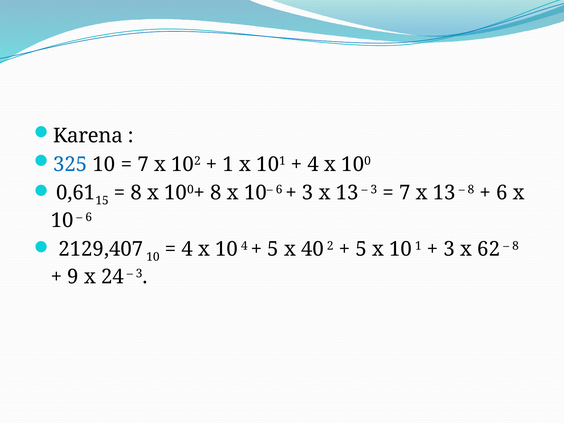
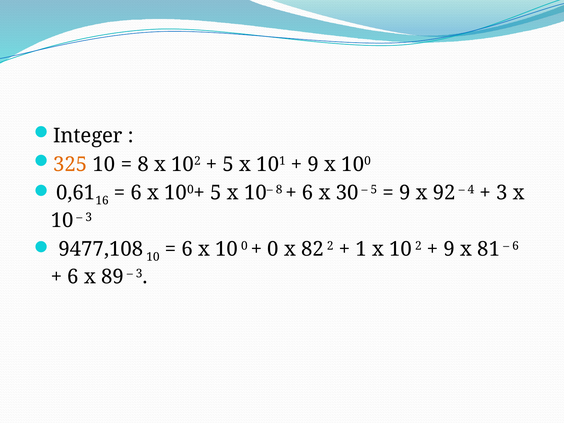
Karena: Karena -> Integer
325 colour: blue -> orange
7 at (143, 164): 7 -> 8
1 at (228, 164): 1 -> 5
4 at (313, 164): 4 -> 9
15: 15 -> 16
8 at (136, 193): 8 -> 6
100+ 8: 8 -> 5
10– 6: 6 -> 8
3 at (308, 193): 3 -> 6
13 at (347, 193): 13 -> 30
3 at (374, 189): 3 -> 5
7 at (405, 193): 7 -> 9
13 at (444, 193): 13 -> 92
8 at (471, 189): 8 -> 4
6 at (502, 193): 6 -> 3
6 at (89, 217): 6 -> 3
2129,407: 2129,407 -> 9477,108
4 at (187, 249): 4 -> 6
10 4: 4 -> 0
5 at (273, 249): 5 -> 0
40: 40 -> 82
5 at (361, 249): 5 -> 1
10 1: 1 -> 2
3 at (449, 249): 3 -> 9
62: 62 -> 81
8 at (515, 246): 8 -> 6
9 at (73, 277): 9 -> 6
24: 24 -> 89
